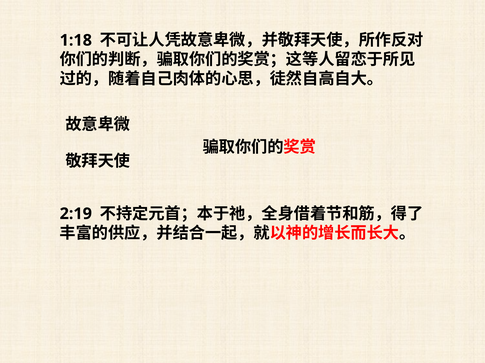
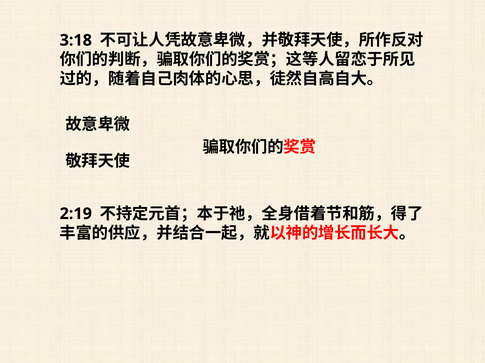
1:18: 1:18 -> 3:18
